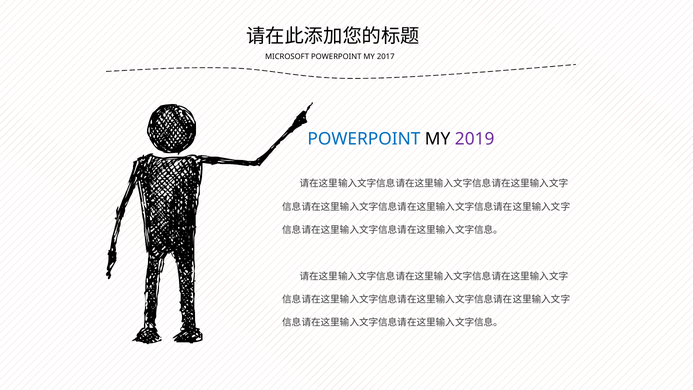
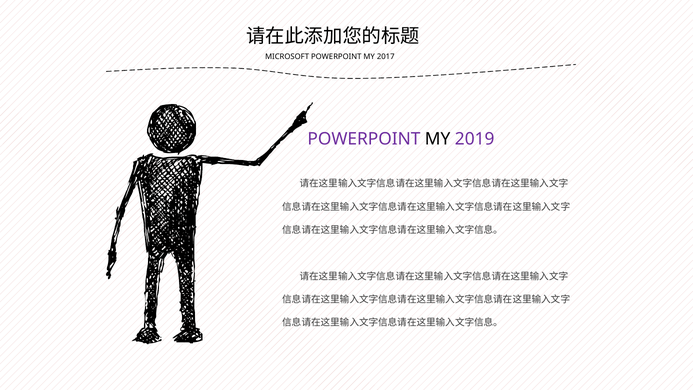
POWERPOINT at (364, 139) colour: blue -> purple
